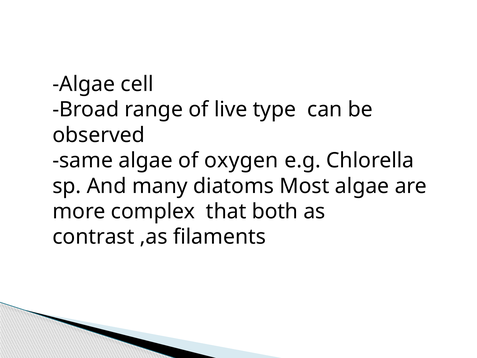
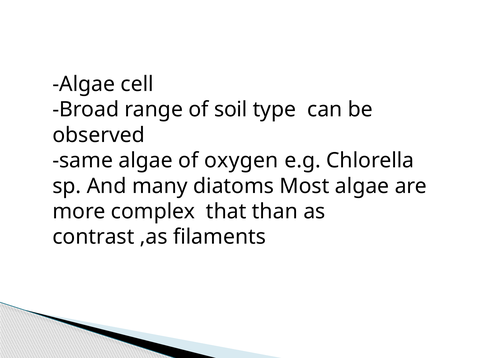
live: live -> soil
both: both -> than
